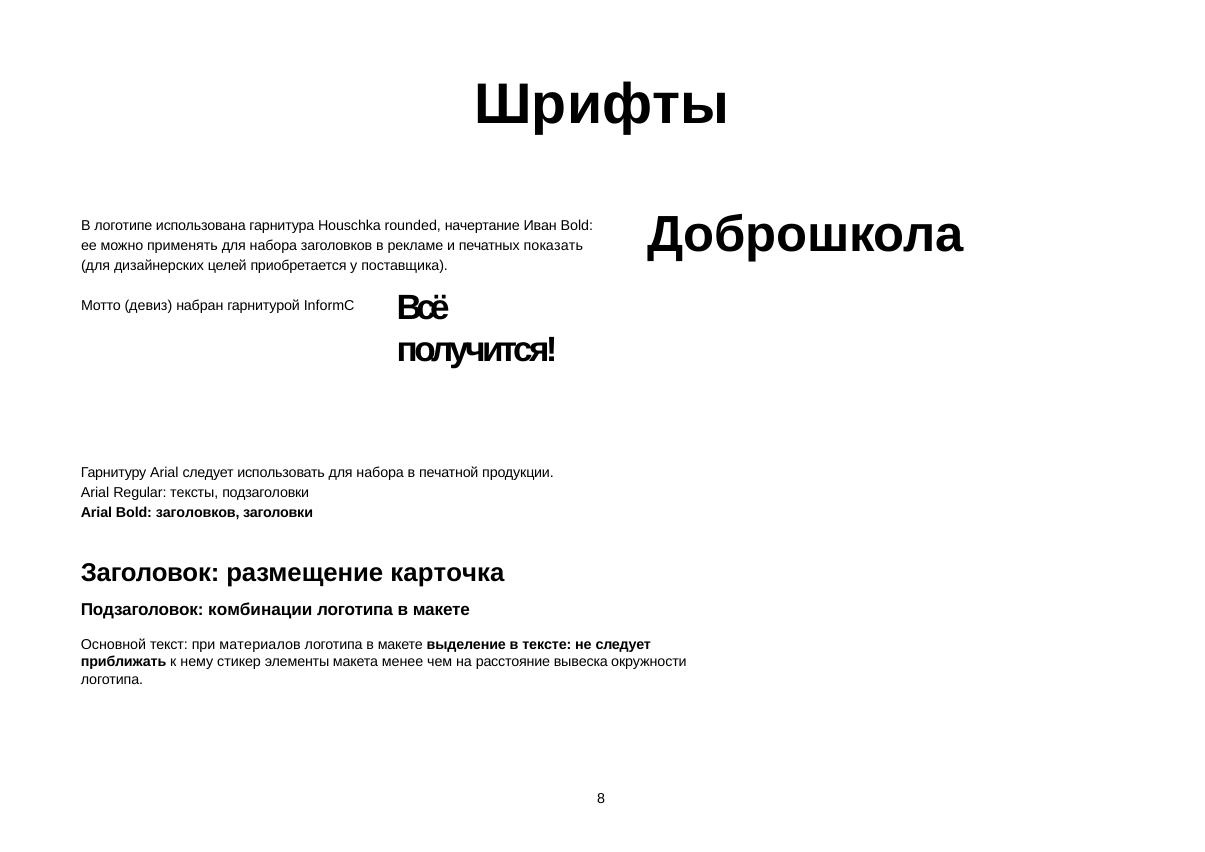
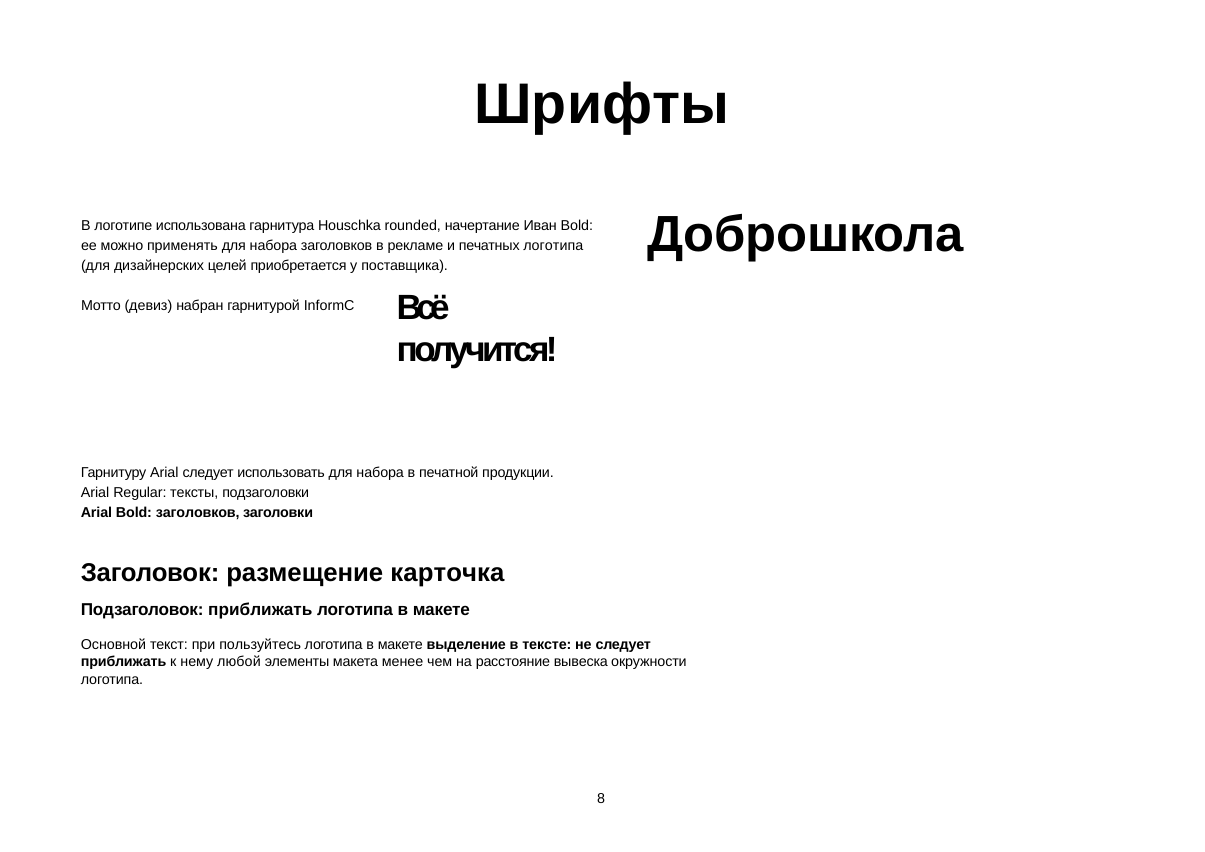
печатных показать: показать -> логотипа
Подзаголовок комбинации: комбинации -> приближать
материалов: материалов -> пользуйтесь
стикер: стикер -> любой
